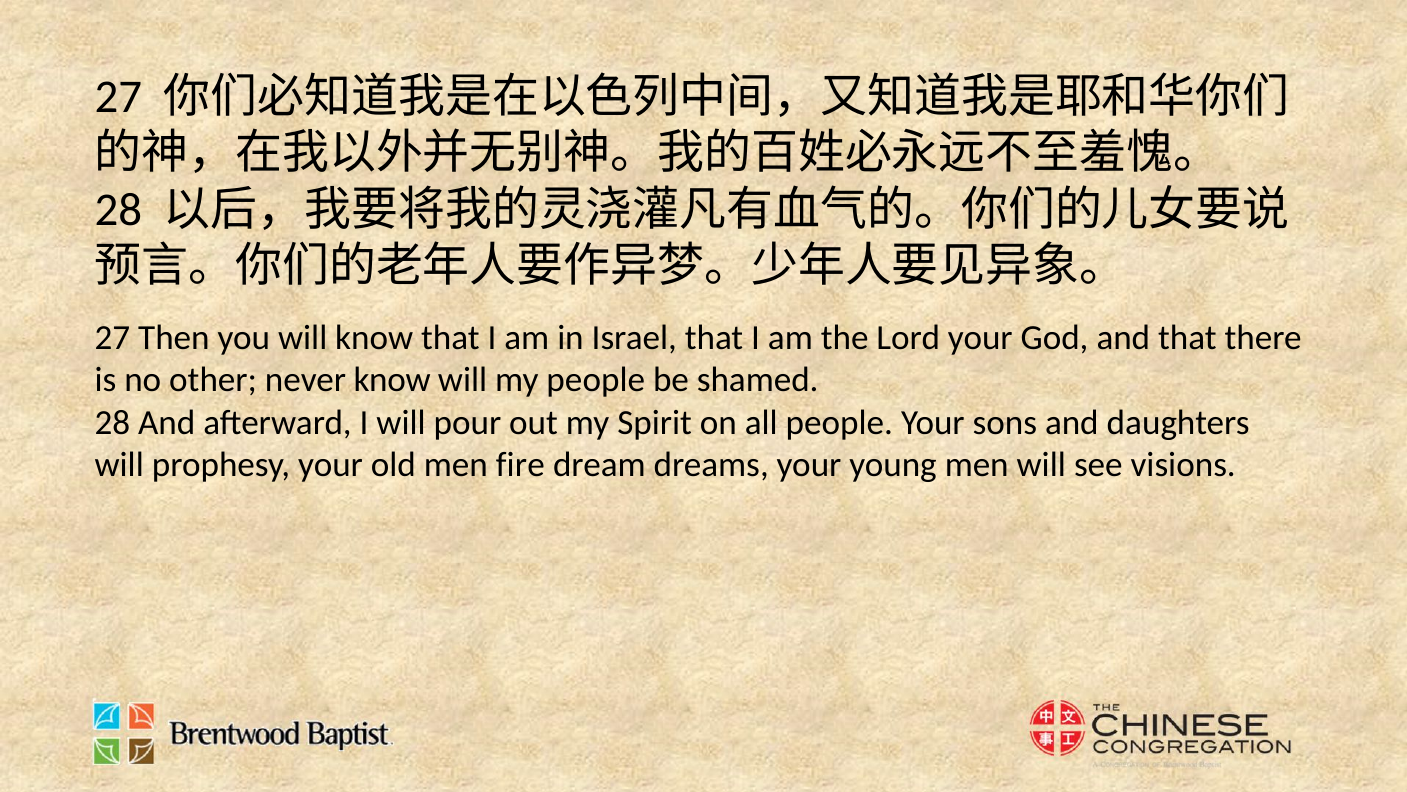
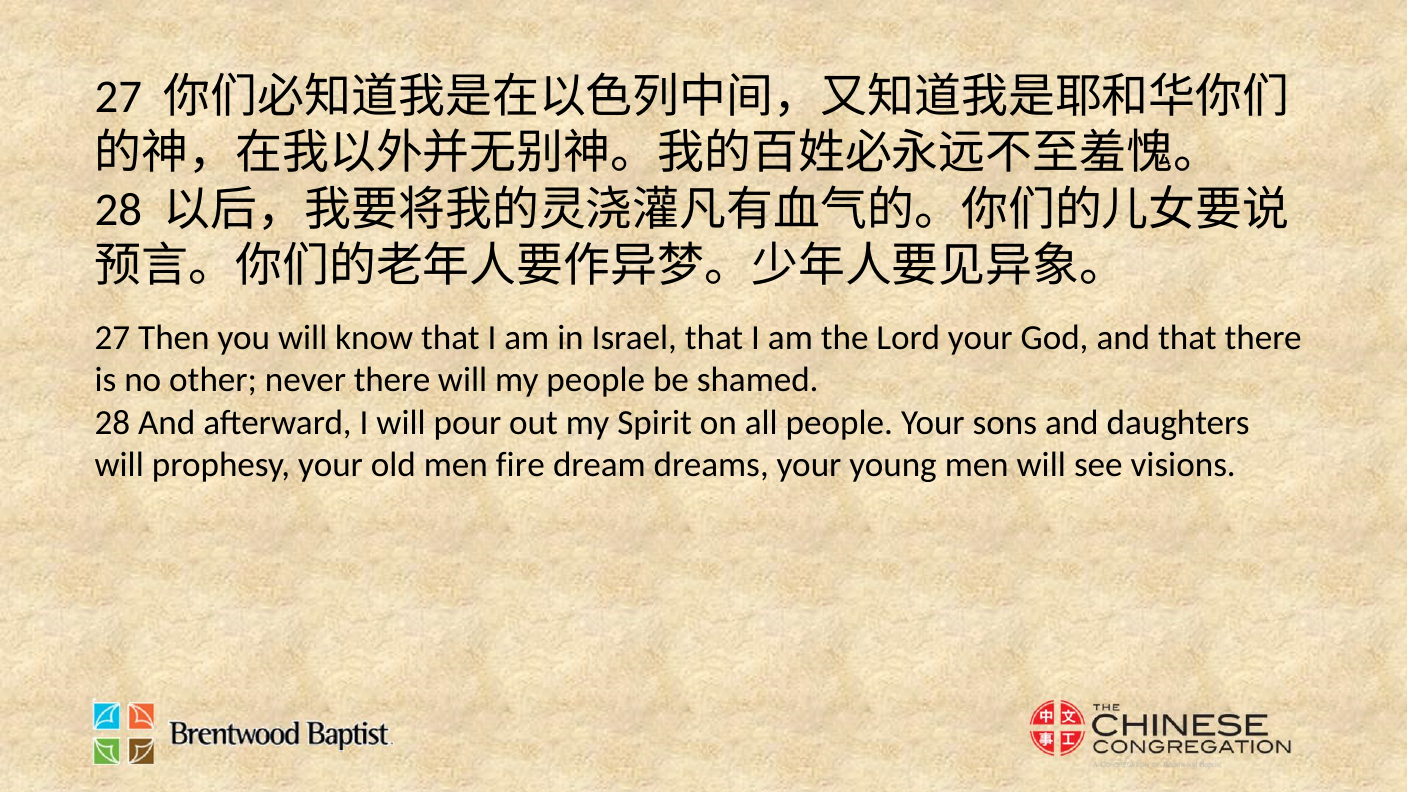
never know: know -> there
